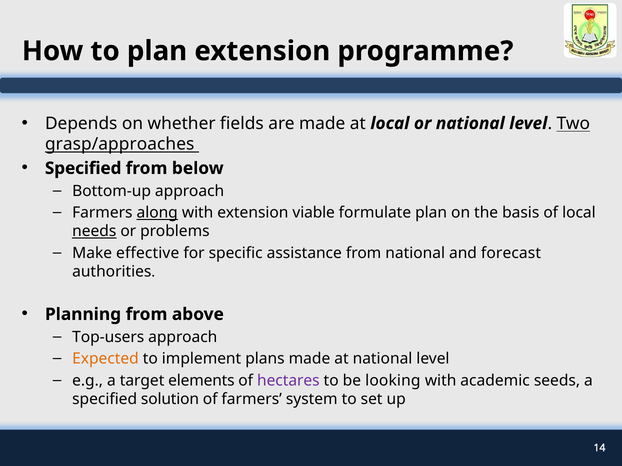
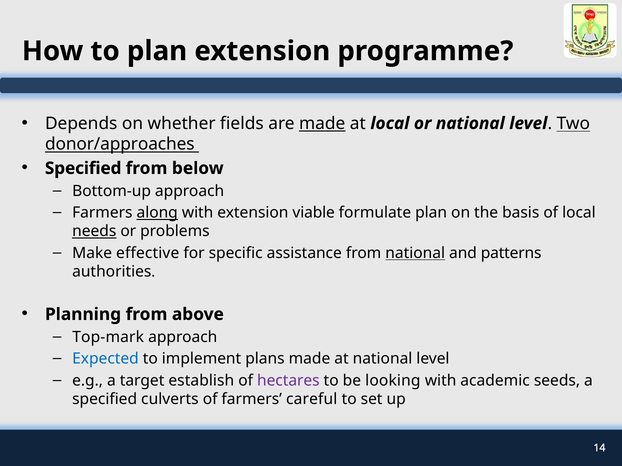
made at (322, 123) underline: none -> present
grasp/approaches: grasp/approaches -> donor/approaches
national at (415, 253) underline: none -> present
forecast: forecast -> patterns
Top-users: Top-users -> Top-mark
Expected colour: orange -> blue
elements: elements -> establish
solution: solution -> culverts
system: system -> careful
